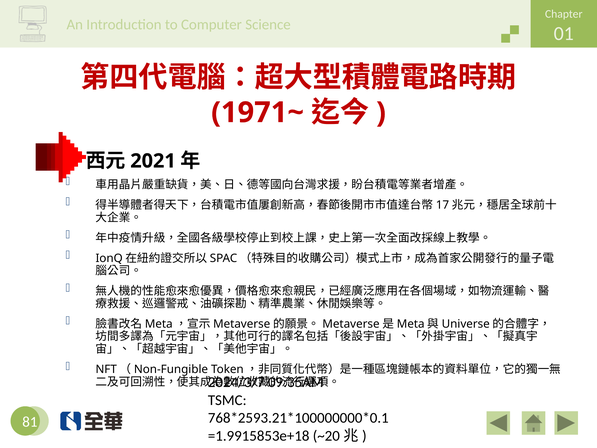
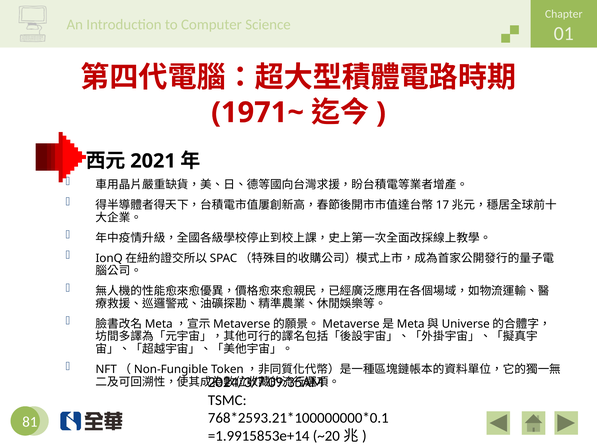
=1.9915853e+18: =1.9915853e+18 -> =1.9915853e+14
